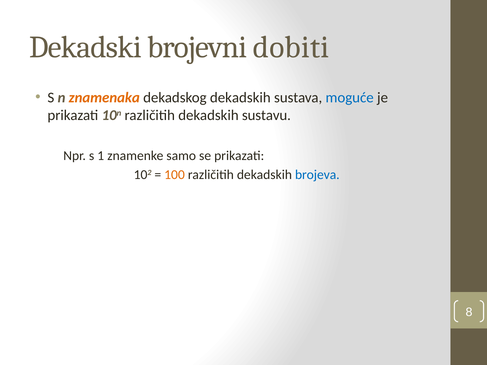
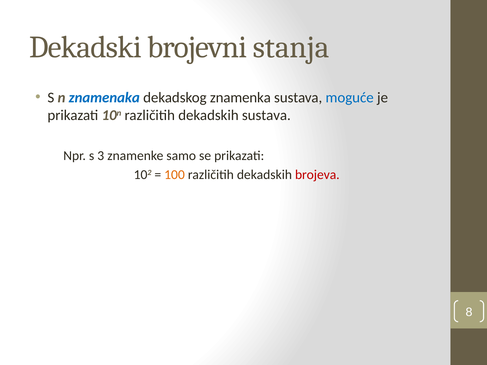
dobiti: dobiti -> stanja
znamenaka colour: orange -> blue
dekadskog dekadskih: dekadskih -> znamenka
dekadskih sustavu: sustavu -> sustava
1: 1 -> 3
brojeva colour: blue -> red
